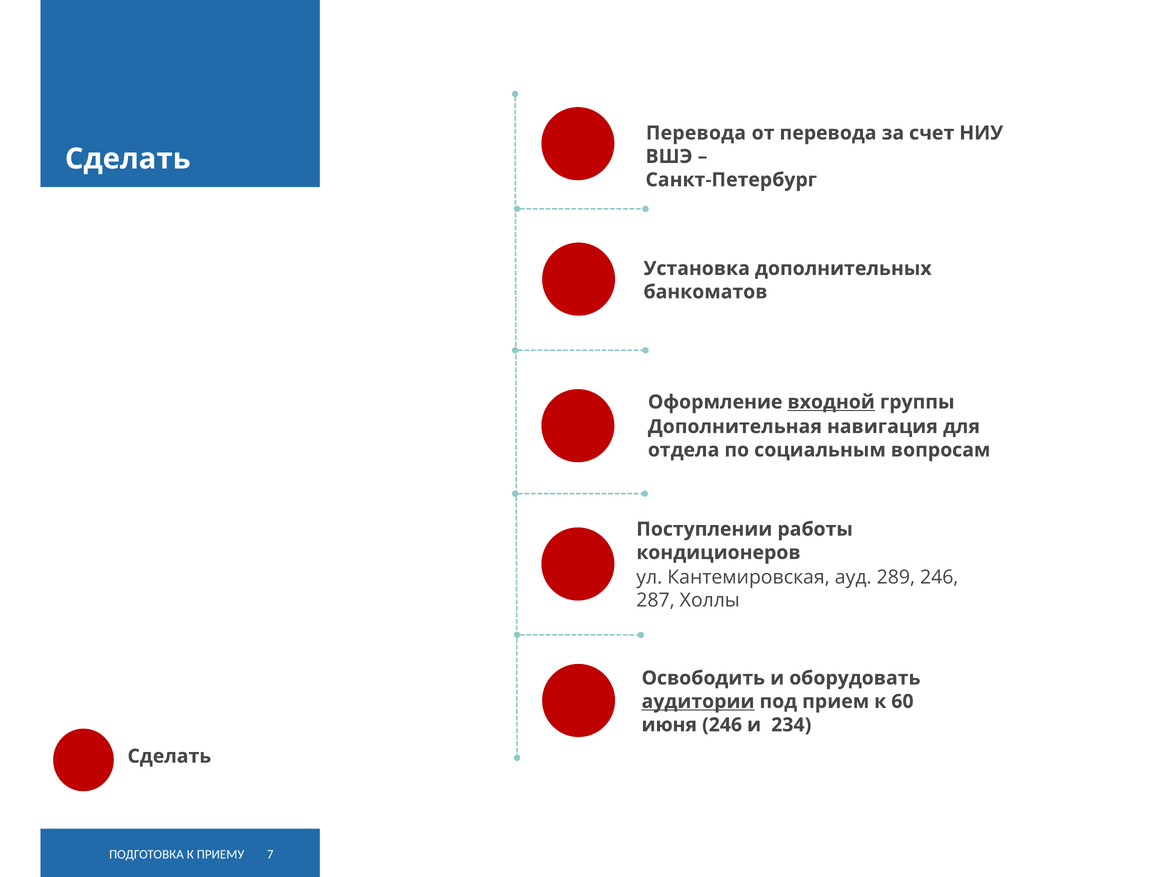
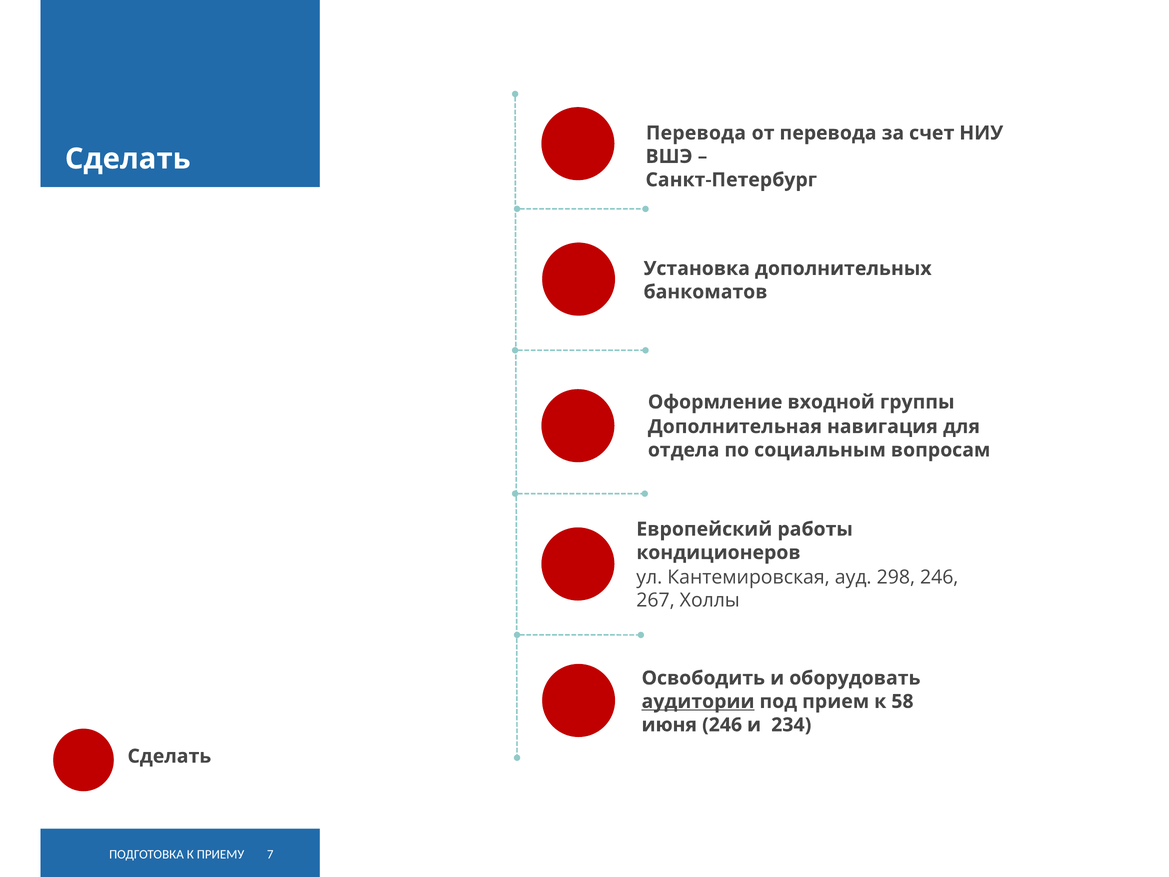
входной underline: present -> none
Поступлении: Поступлении -> Европейский
289: 289 -> 298
287: 287 -> 267
60: 60 -> 58
